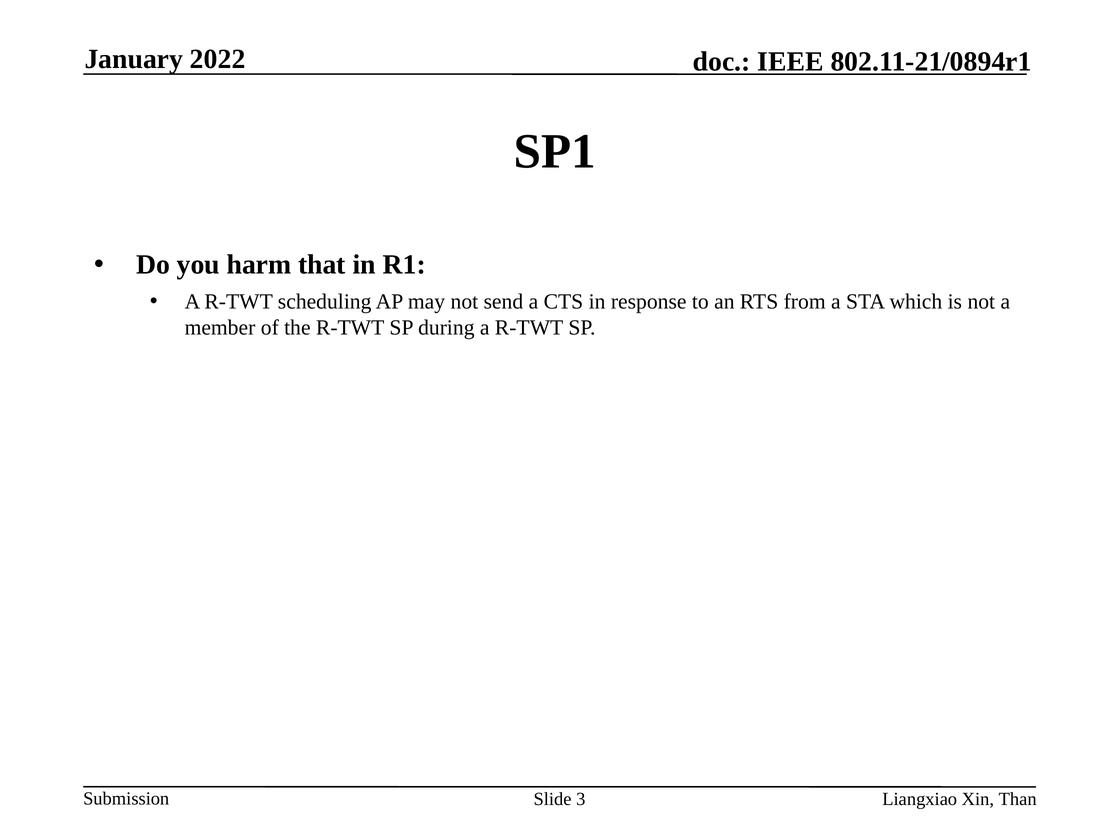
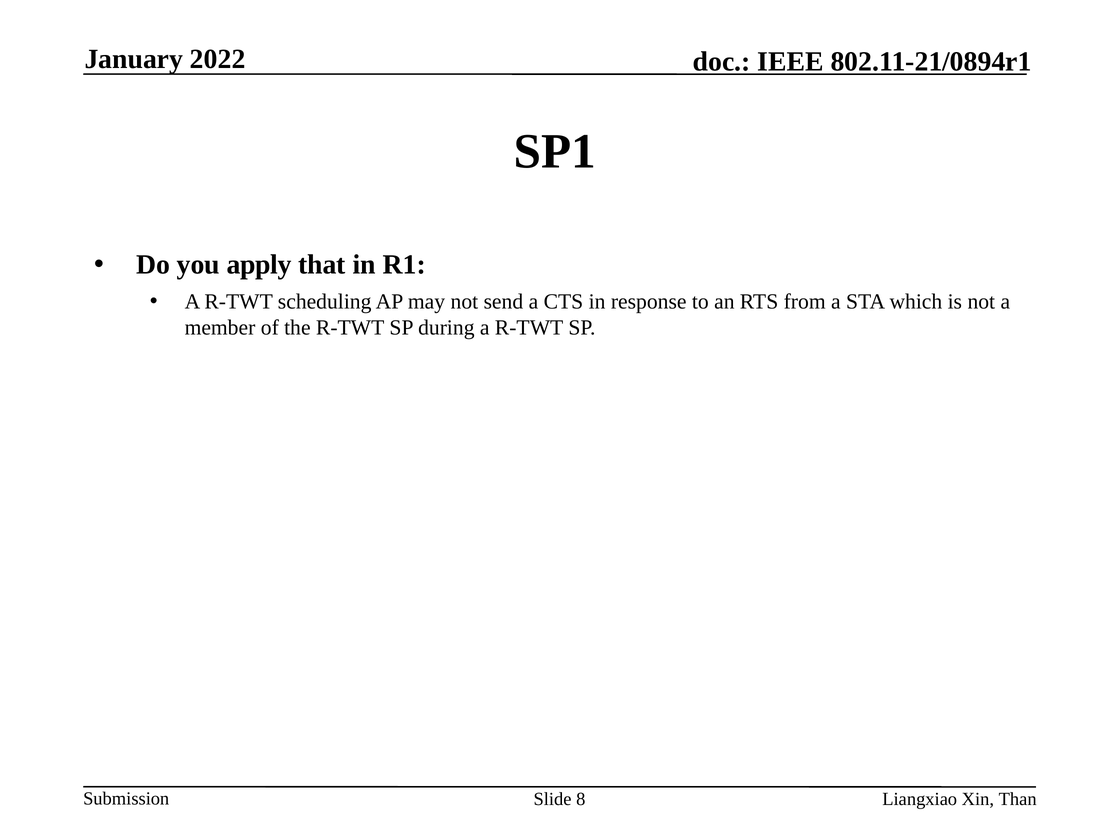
harm: harm -> apply
3: 3 -> 8
